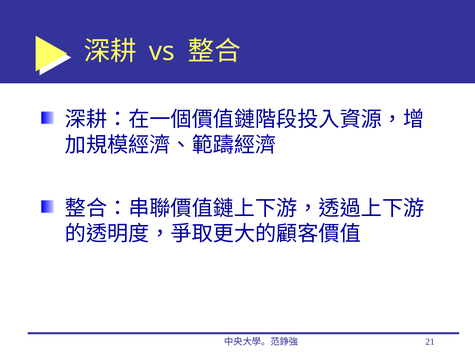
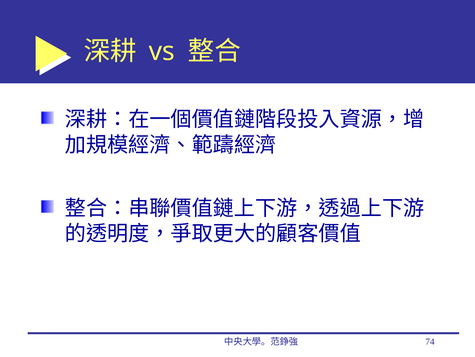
21: 21 -> 74
